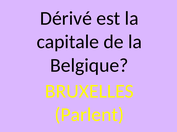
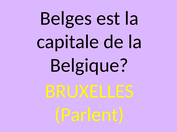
Dérivé: Dérivé -> Belges
